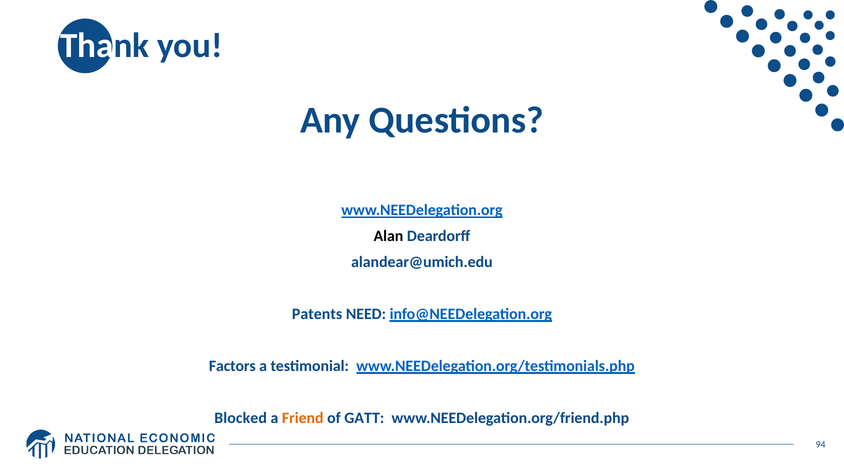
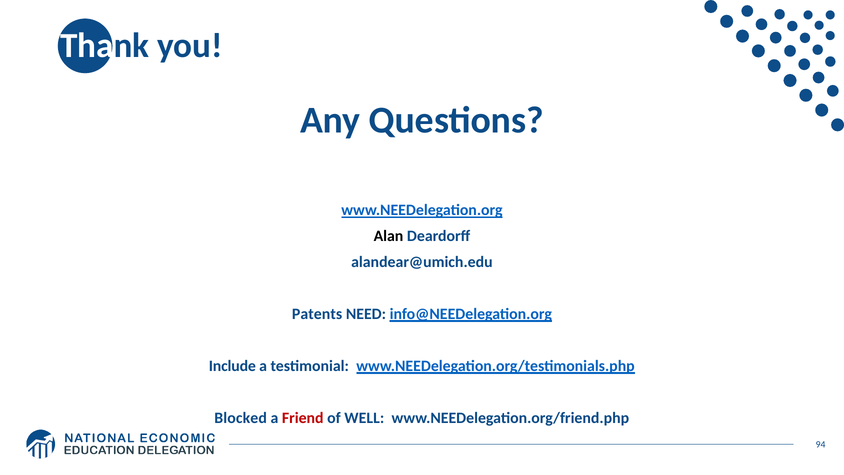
Factors: Factors -> Include
Friend colour: orange -> red
GATT: GATT -> WELL
